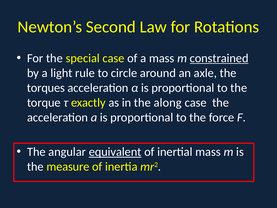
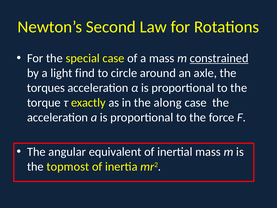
rule: rule -> find
equivalent underline: present -> none
measure: measure -> topmost
